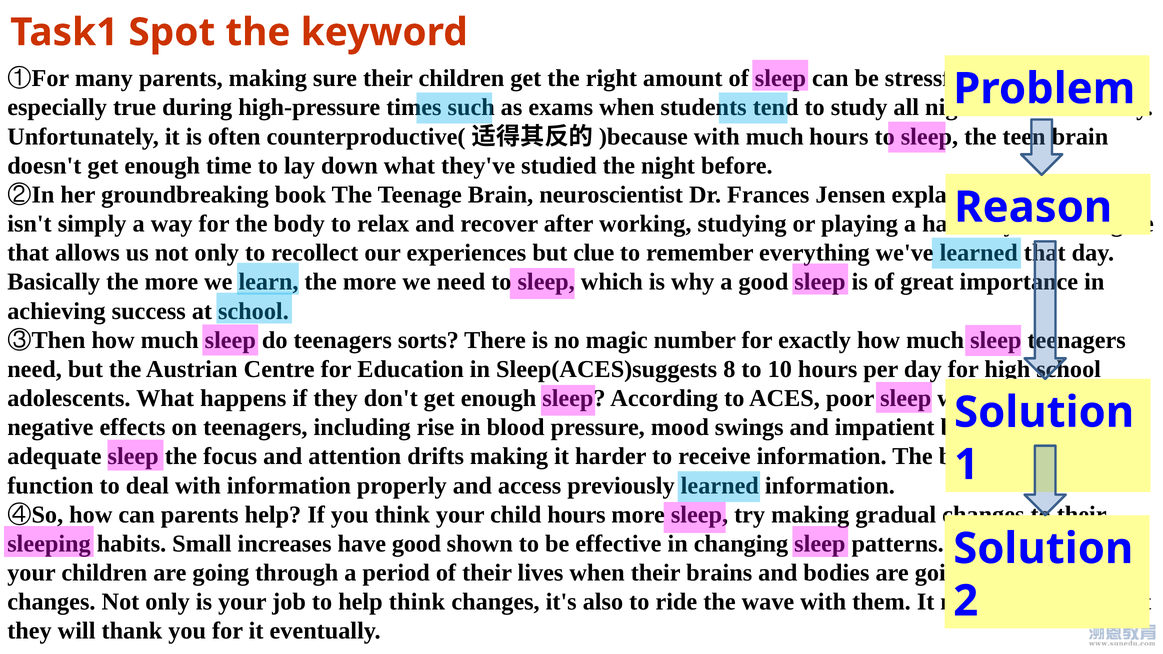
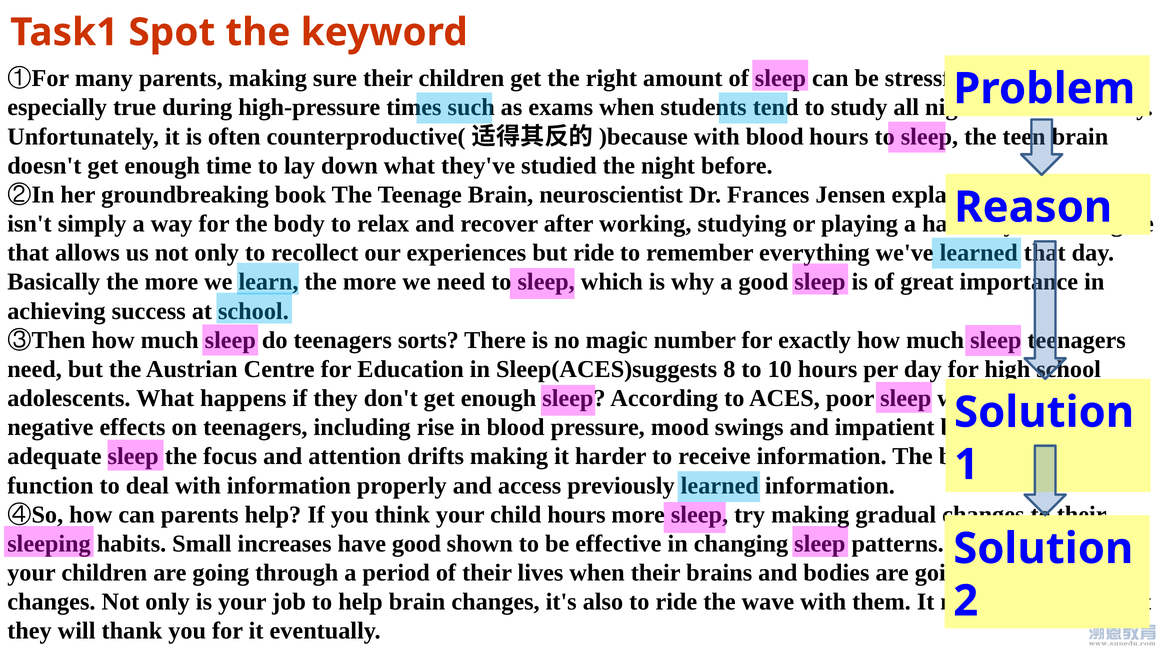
with much: much -> blood
but clue: clue -> ride
help think: think -> brain
